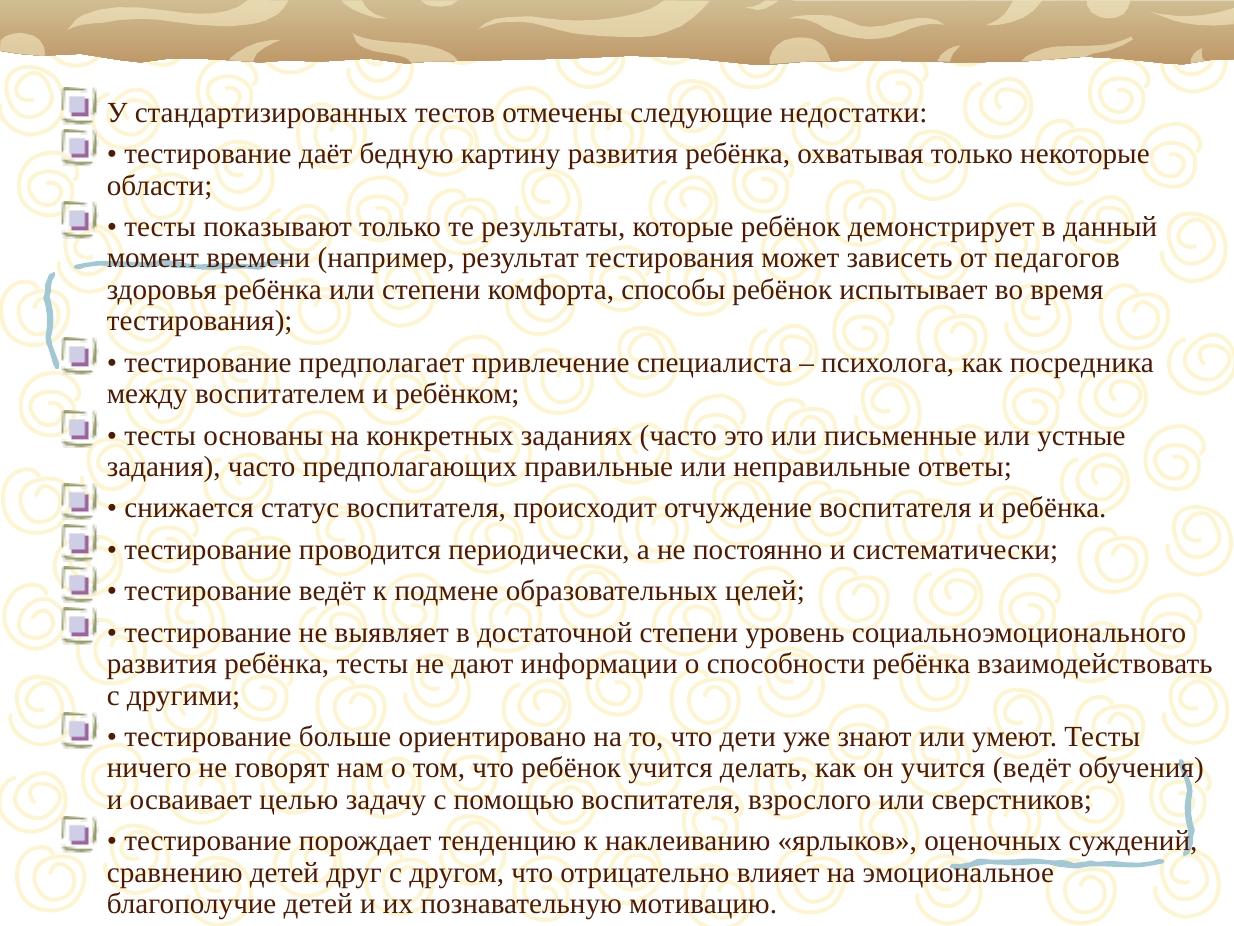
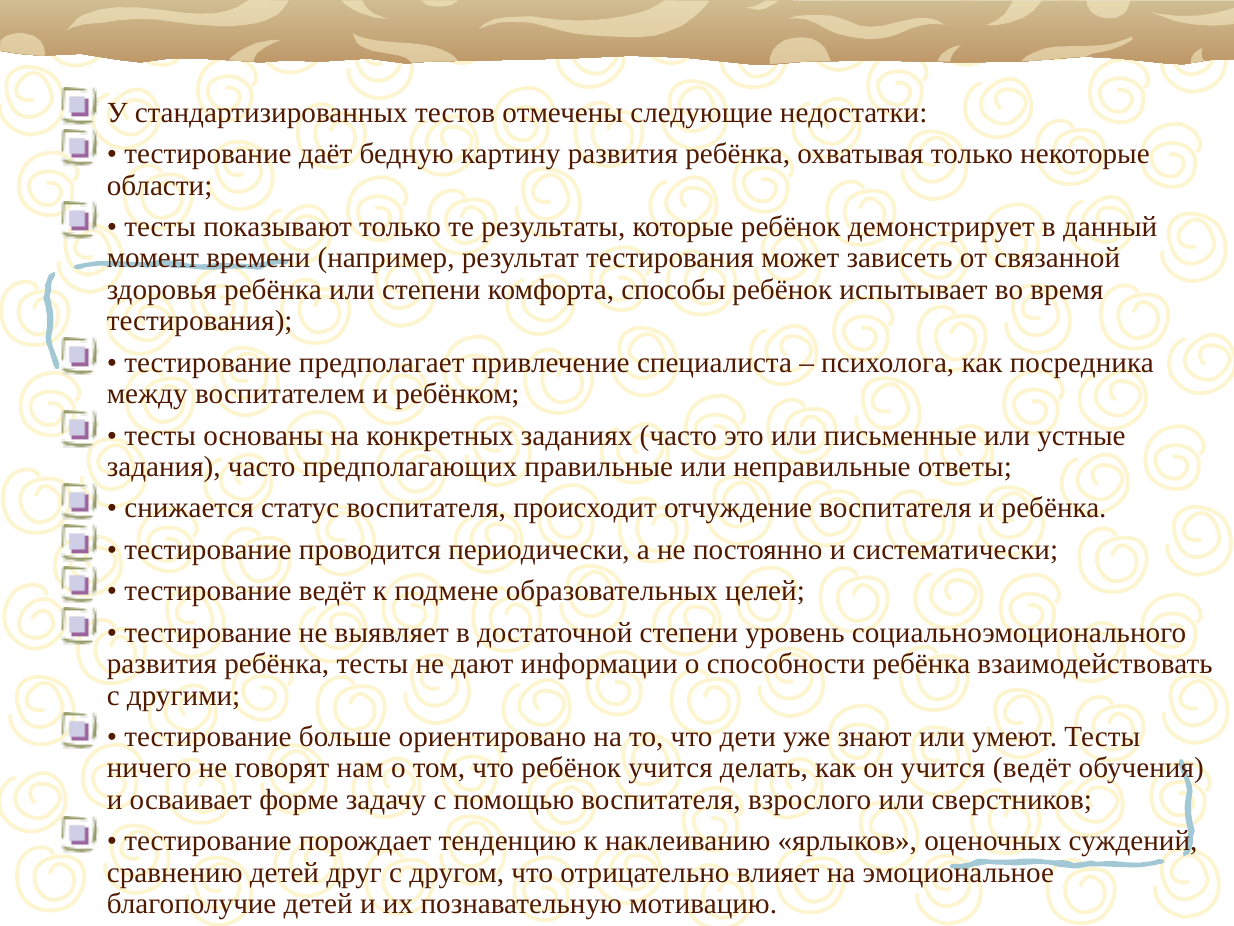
педагогов: педагогов -> связанной
целью: целью -> форме
